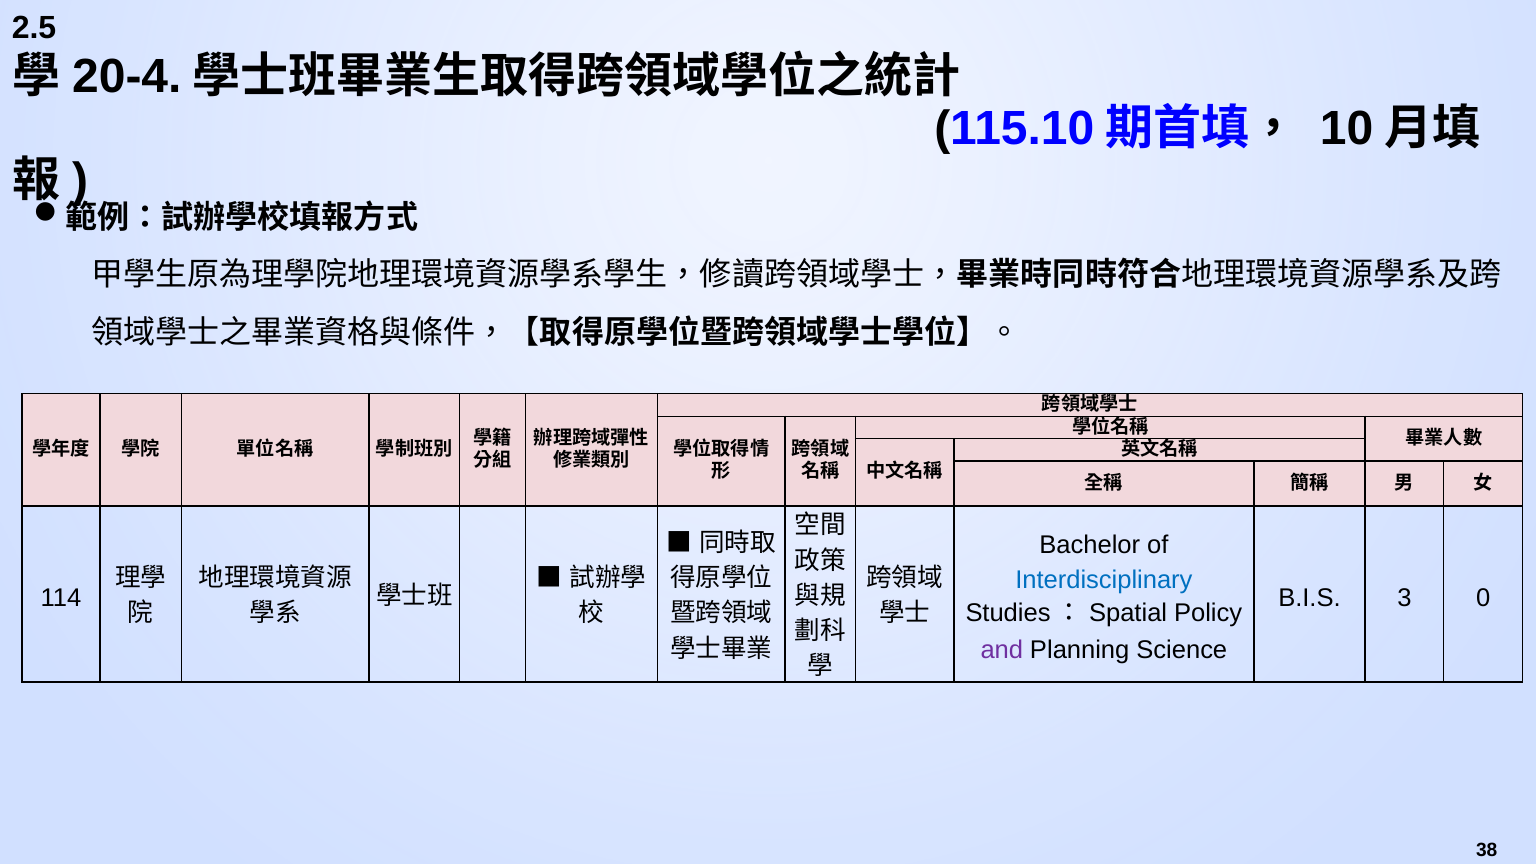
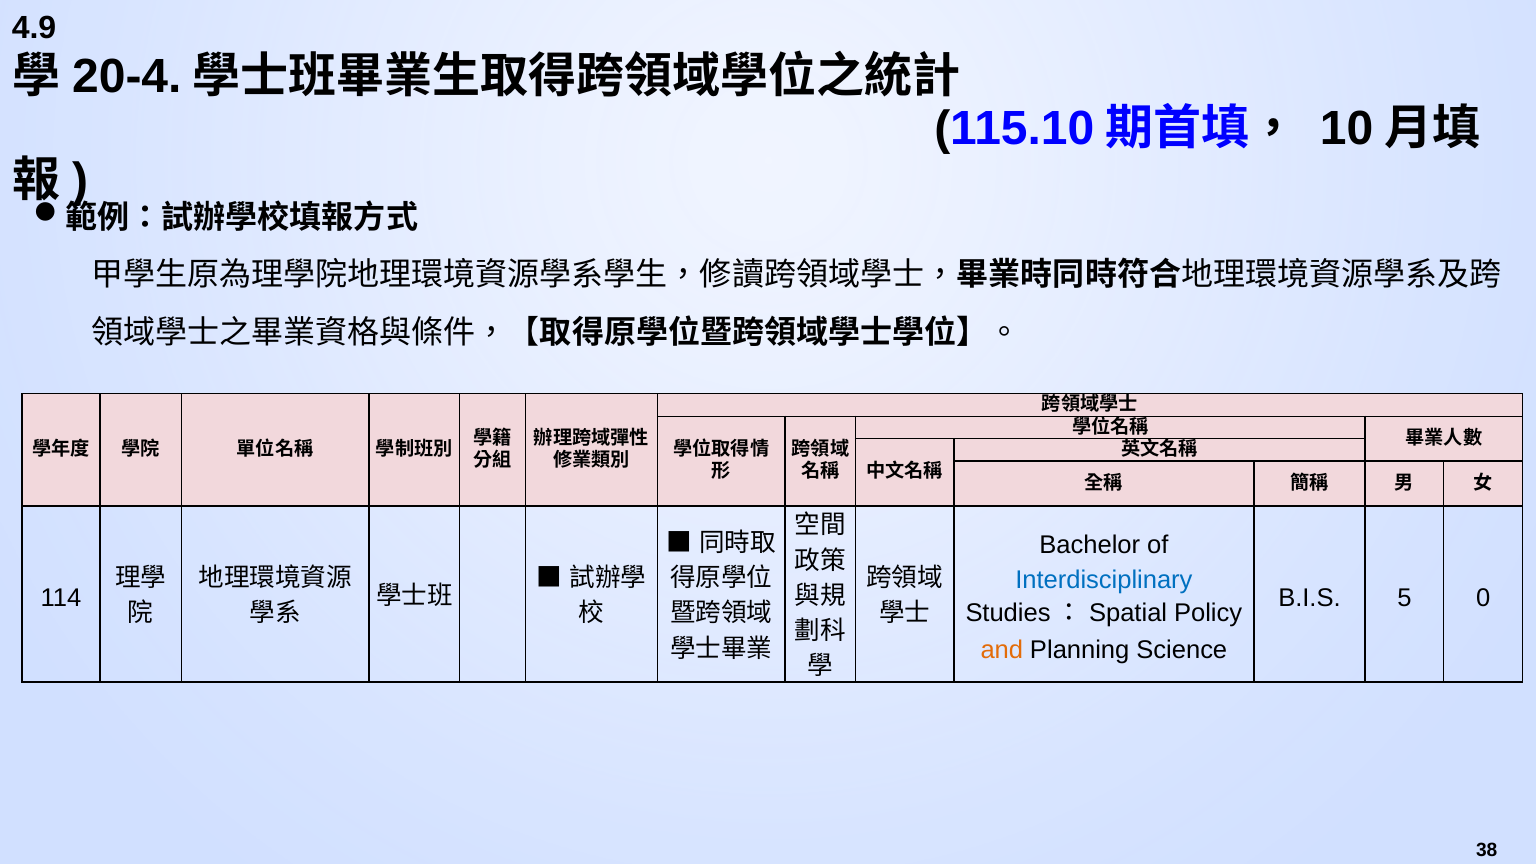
2.5: 2.5 -> 4.9
3: 3 -> 5
and colour: purple -> orange
